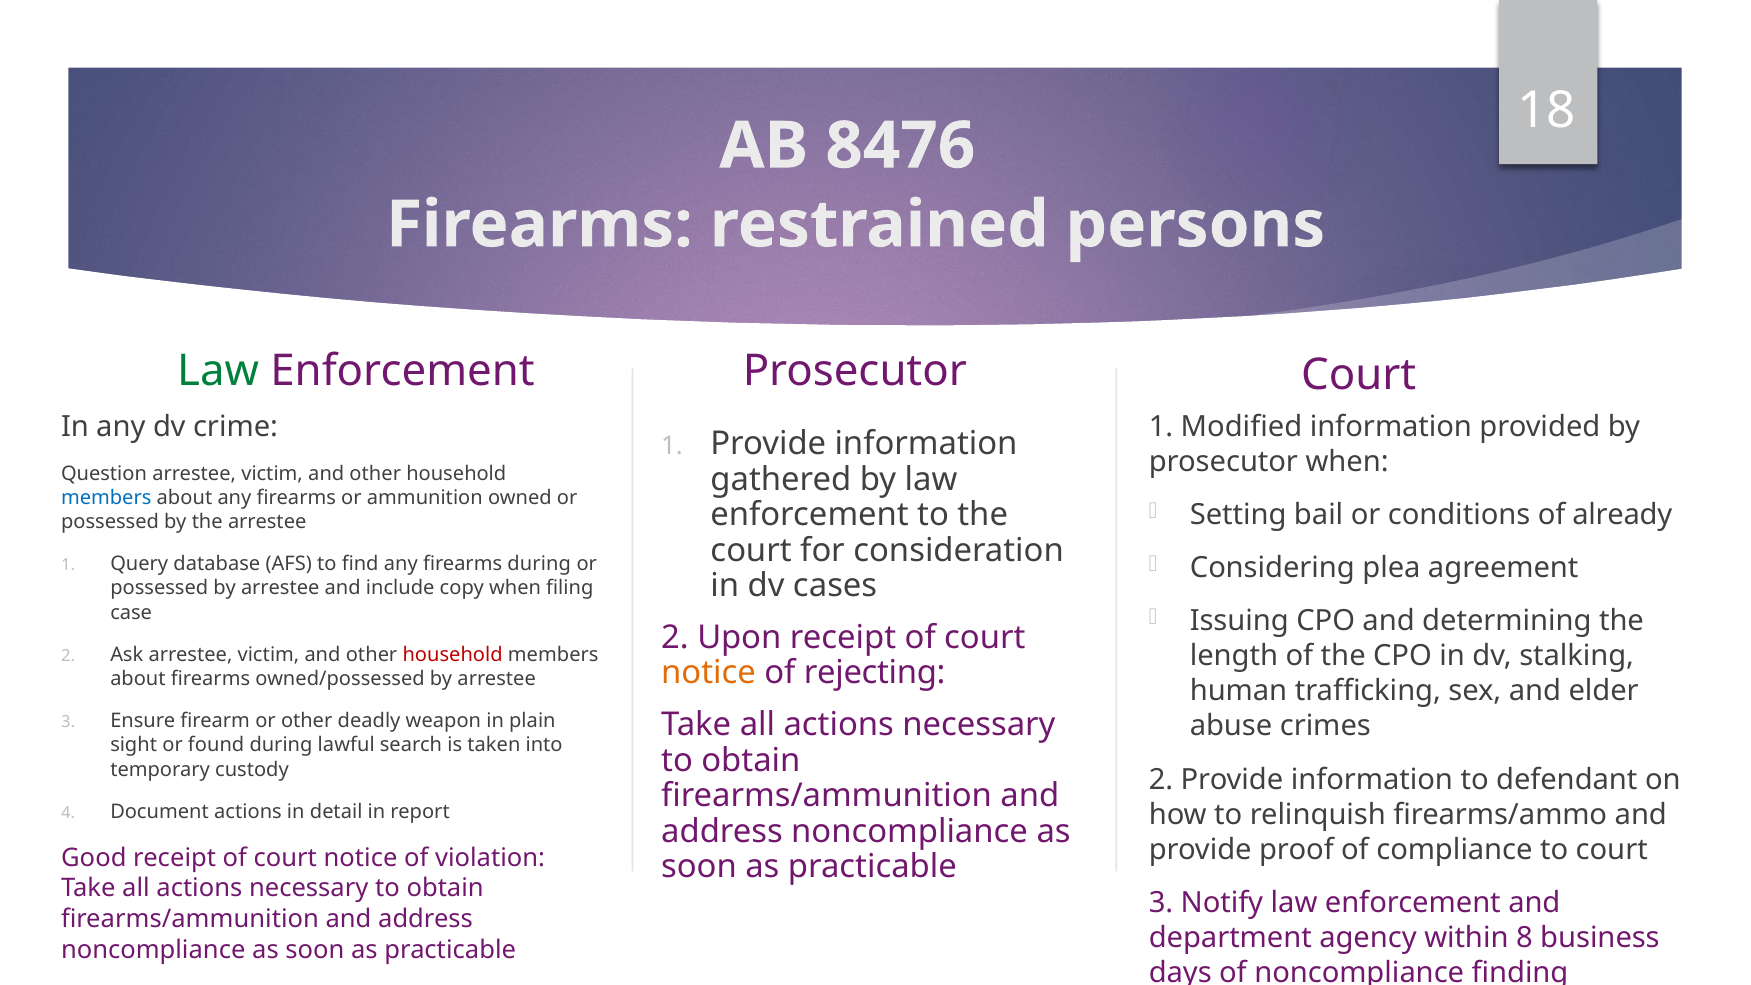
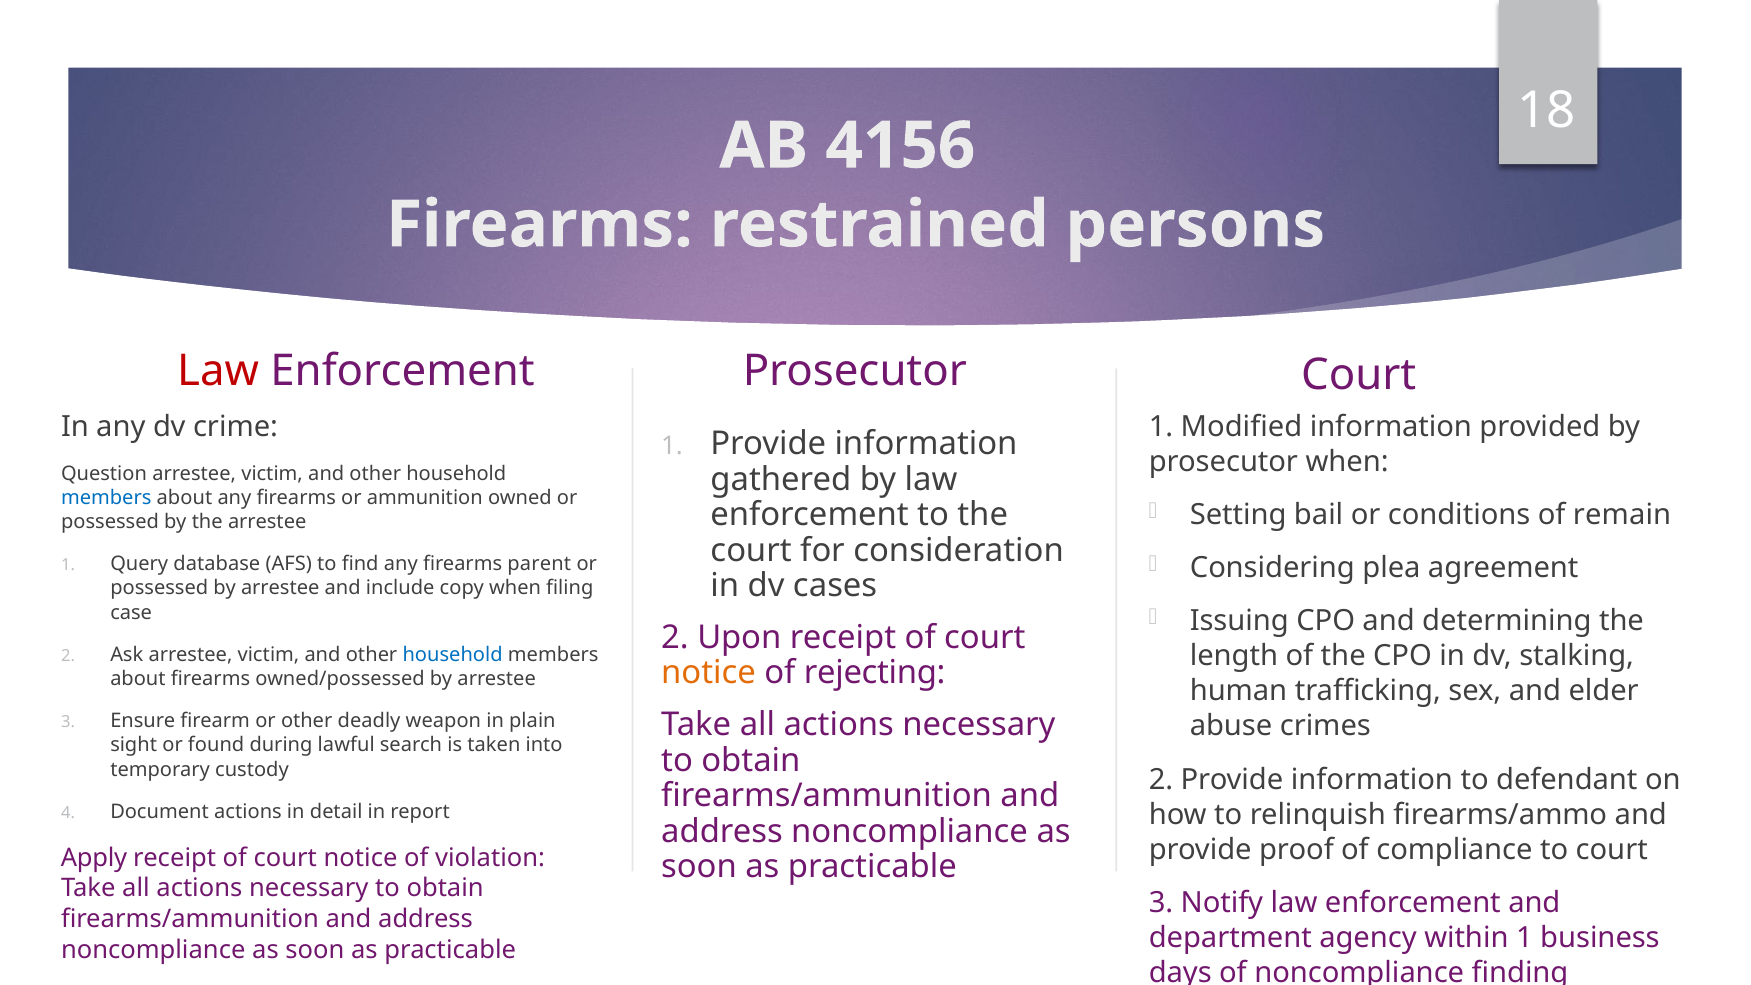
8476: 8476 -> 4156
Law at (218, 371) colour: green -> red
already: already -> remain
firearms during: during -> parent
household at (453, 655) colour: red -> blue
Good: Good -> Apply
within 8: 8 -> 1
